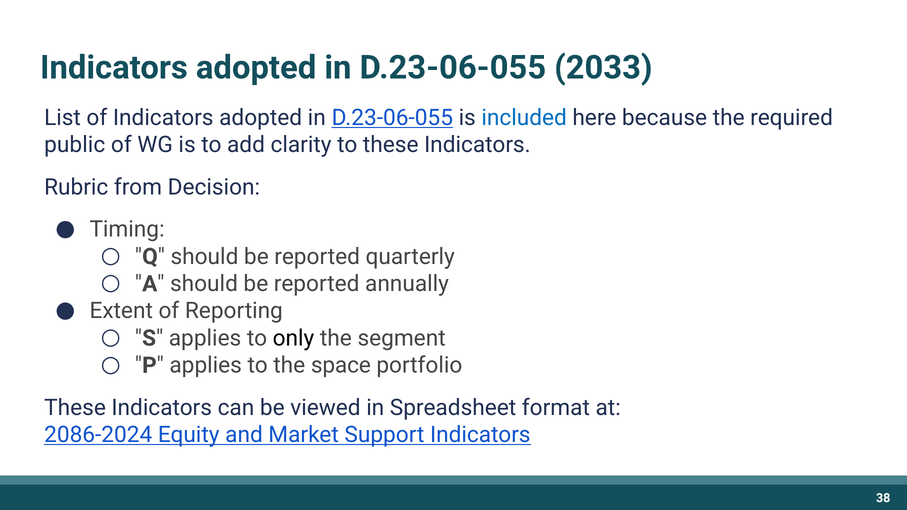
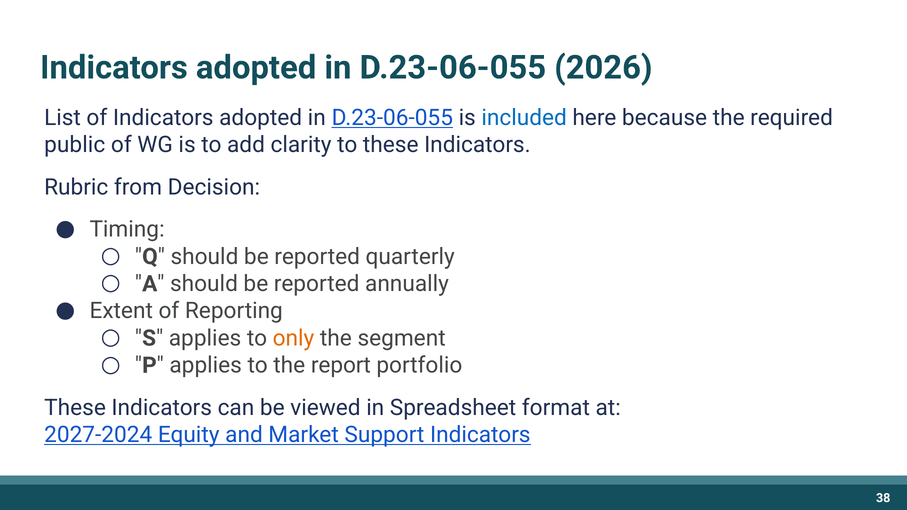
2033: 2033 -> 2026
only colour: black -> orange
space: space -> report
2086-2024: 2086-2024 -> 2027-2024
